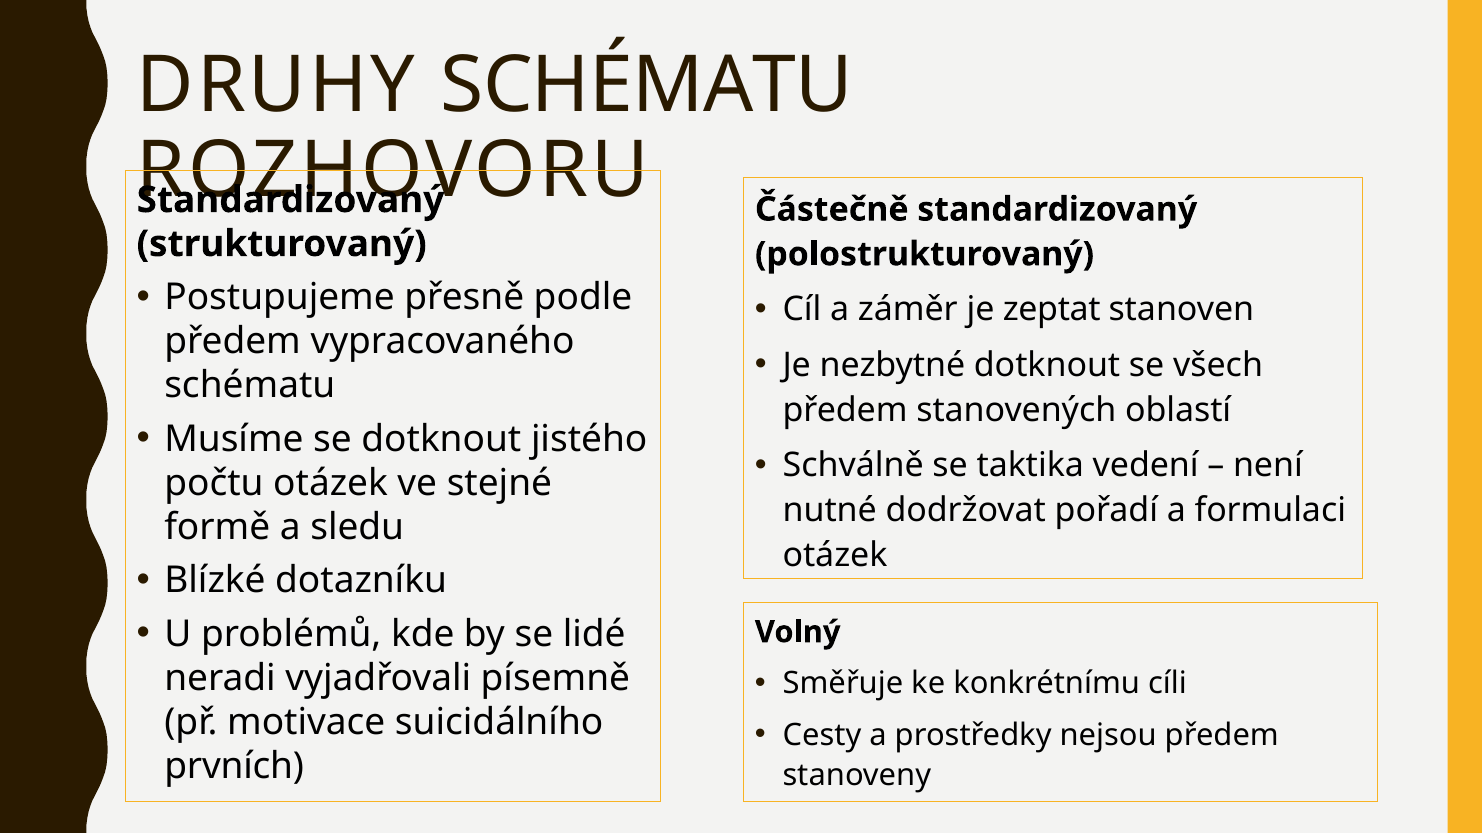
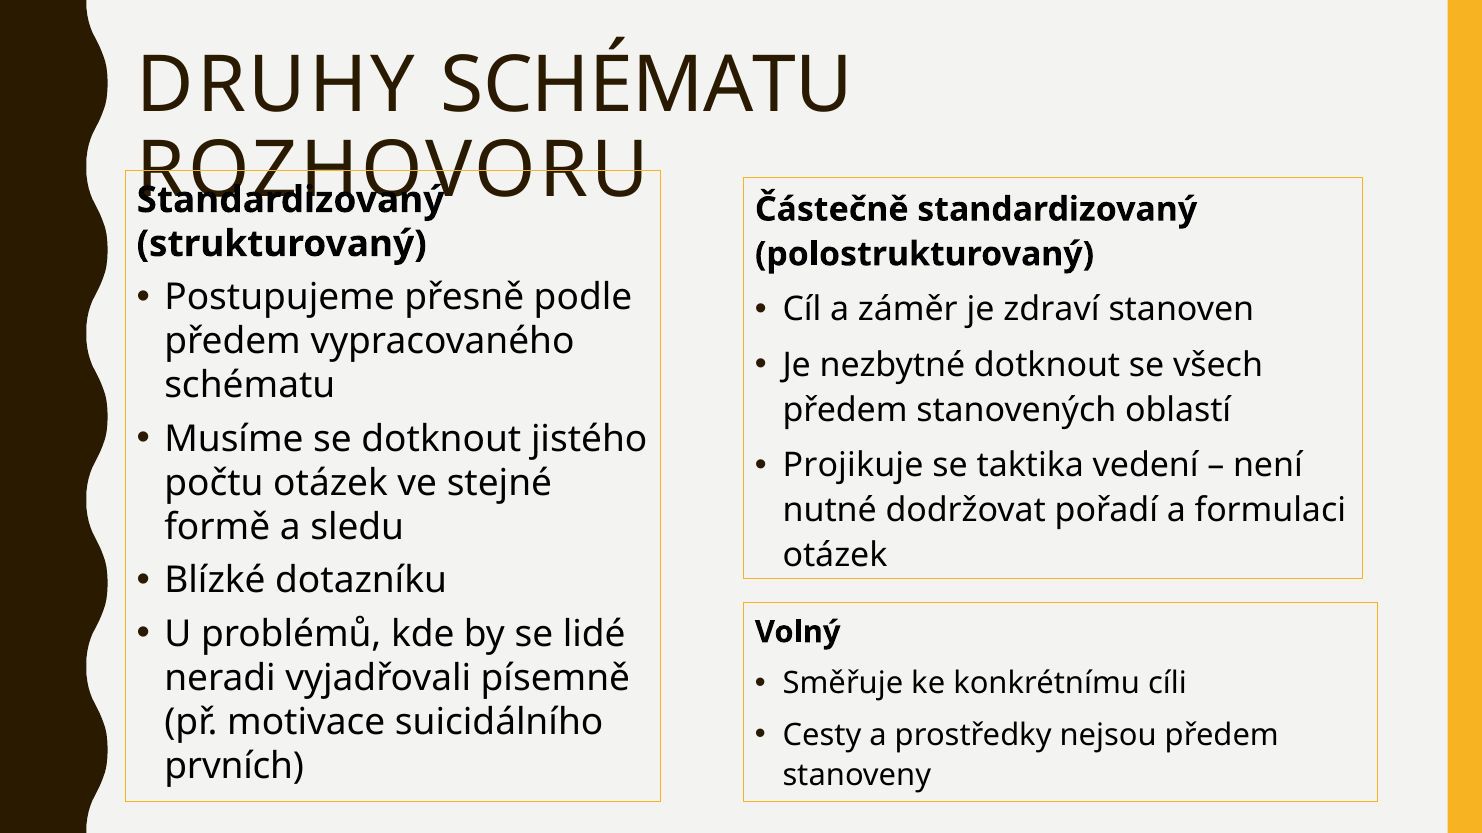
zeptat: zeptat -> zdraví
Schválně: Schválně -> Projikuje
